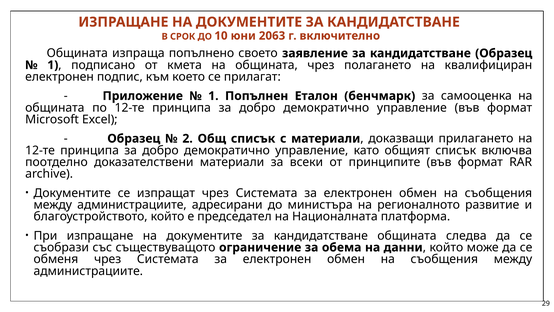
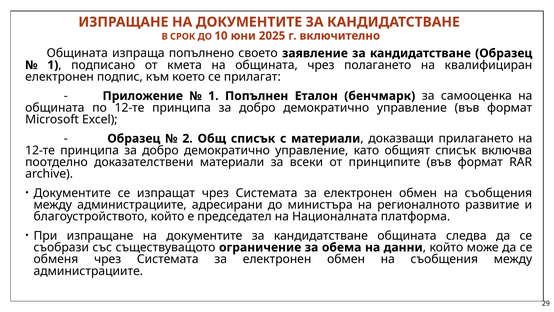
2063: 2063 -> 2025
